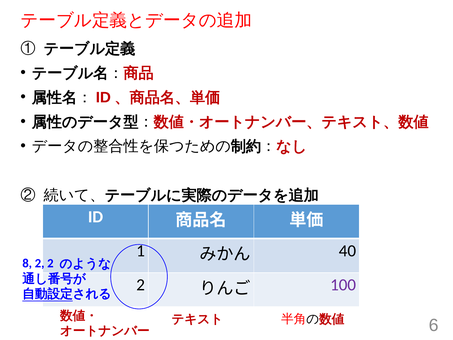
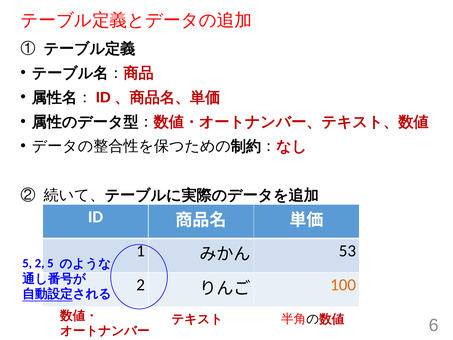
40: 40 -> 53
8 at (27, 263): 8 -> 5
2 2: 2 -> 5
100 colour: purple -> orange
